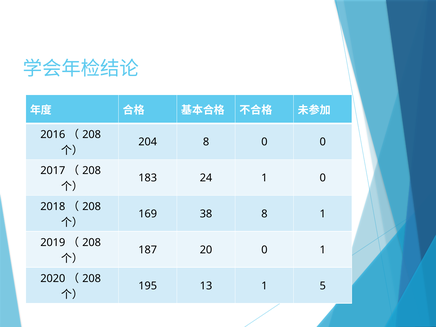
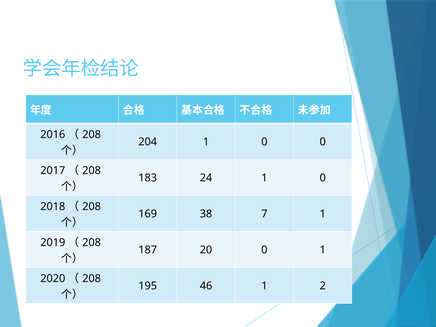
204 8: 8 -> 1
38 8: 8 -> 7
13: 13 -> 46
5: 5 -> 2
